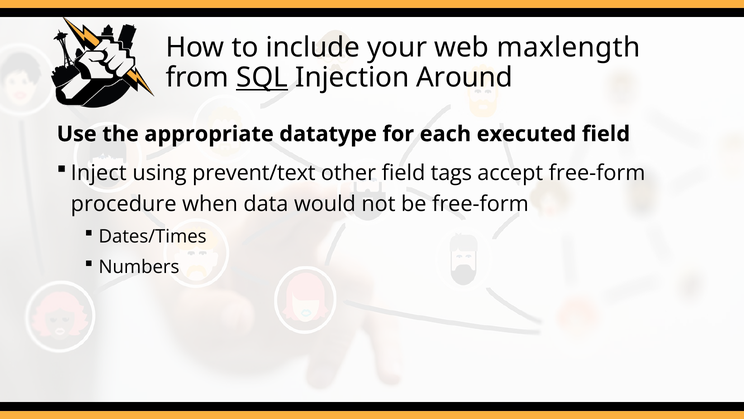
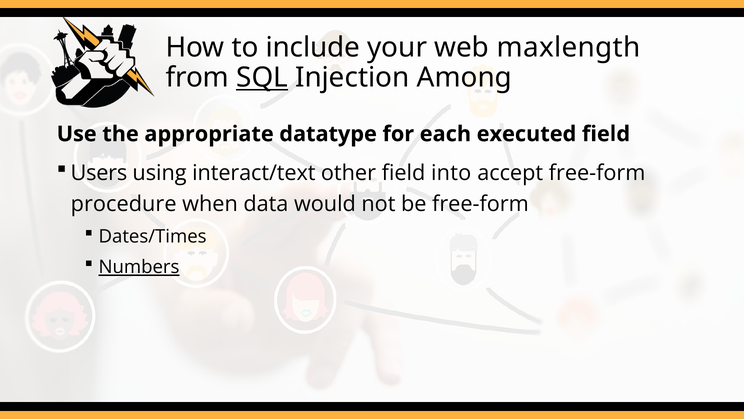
Around: Around -> Among
Inject: Inject -> Users
prevent/text: prevent/text -> interact/text
tags: tags -> into
Numbers underline: none -> present
